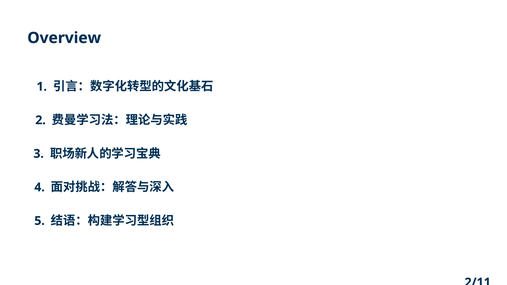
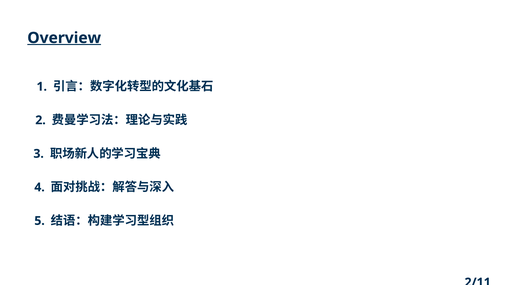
Overview underline: none -> present
